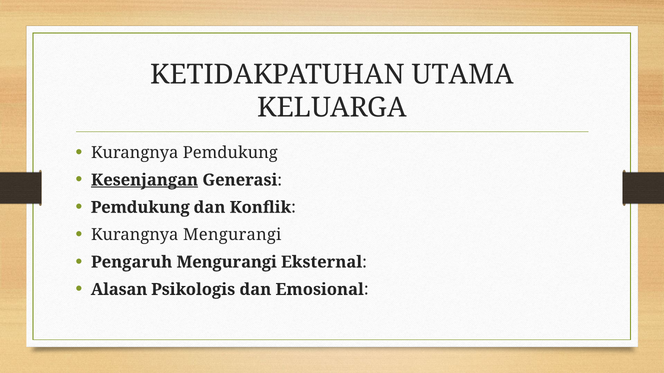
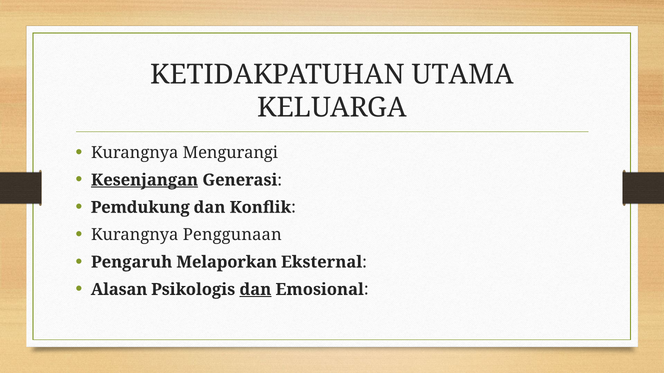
Kurangnya Pemdukung: Pemdukung -> Mengurangi
Kurangnya Mengurangi: Mengurangi -> Penggunaan
Pengaruh Mengurangi: Mengurangi -> Melaporkan
dan at (255, 290) underline: none -> present
